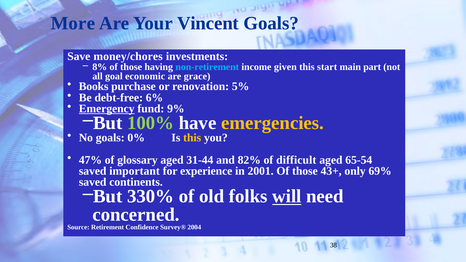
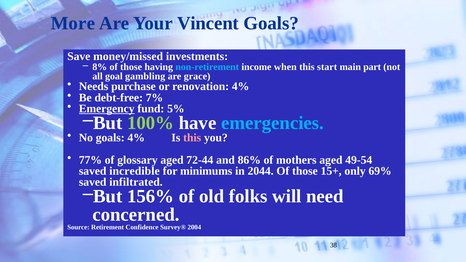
money/chores: money/chores -> money/missed
given: given -> when
economic: economic -> gambling
Books: Books -> Needs
renovation 5%: 5% -> 4%
6%: 6% -> 7%
9%: 9% -> 5%
emergencies colour: yellow -> light blue
goals 0%: 0% -> 4%
this at (192, 138) colour: yellow -> pink
47%: 47% -> 77%
31-44: 31-44 -> 72-44
82%: 82% -> 86%
difficult: difficult -> mothers
65-54: 65-54 -> 49-54
important: important -> incredible
experience: experience -> minimums
2001: 2001 -> 2044
43+: 43+ -> 15+
continents: continents -> infiltrated
330%: 330% -> 156%
will underline: present -> none
